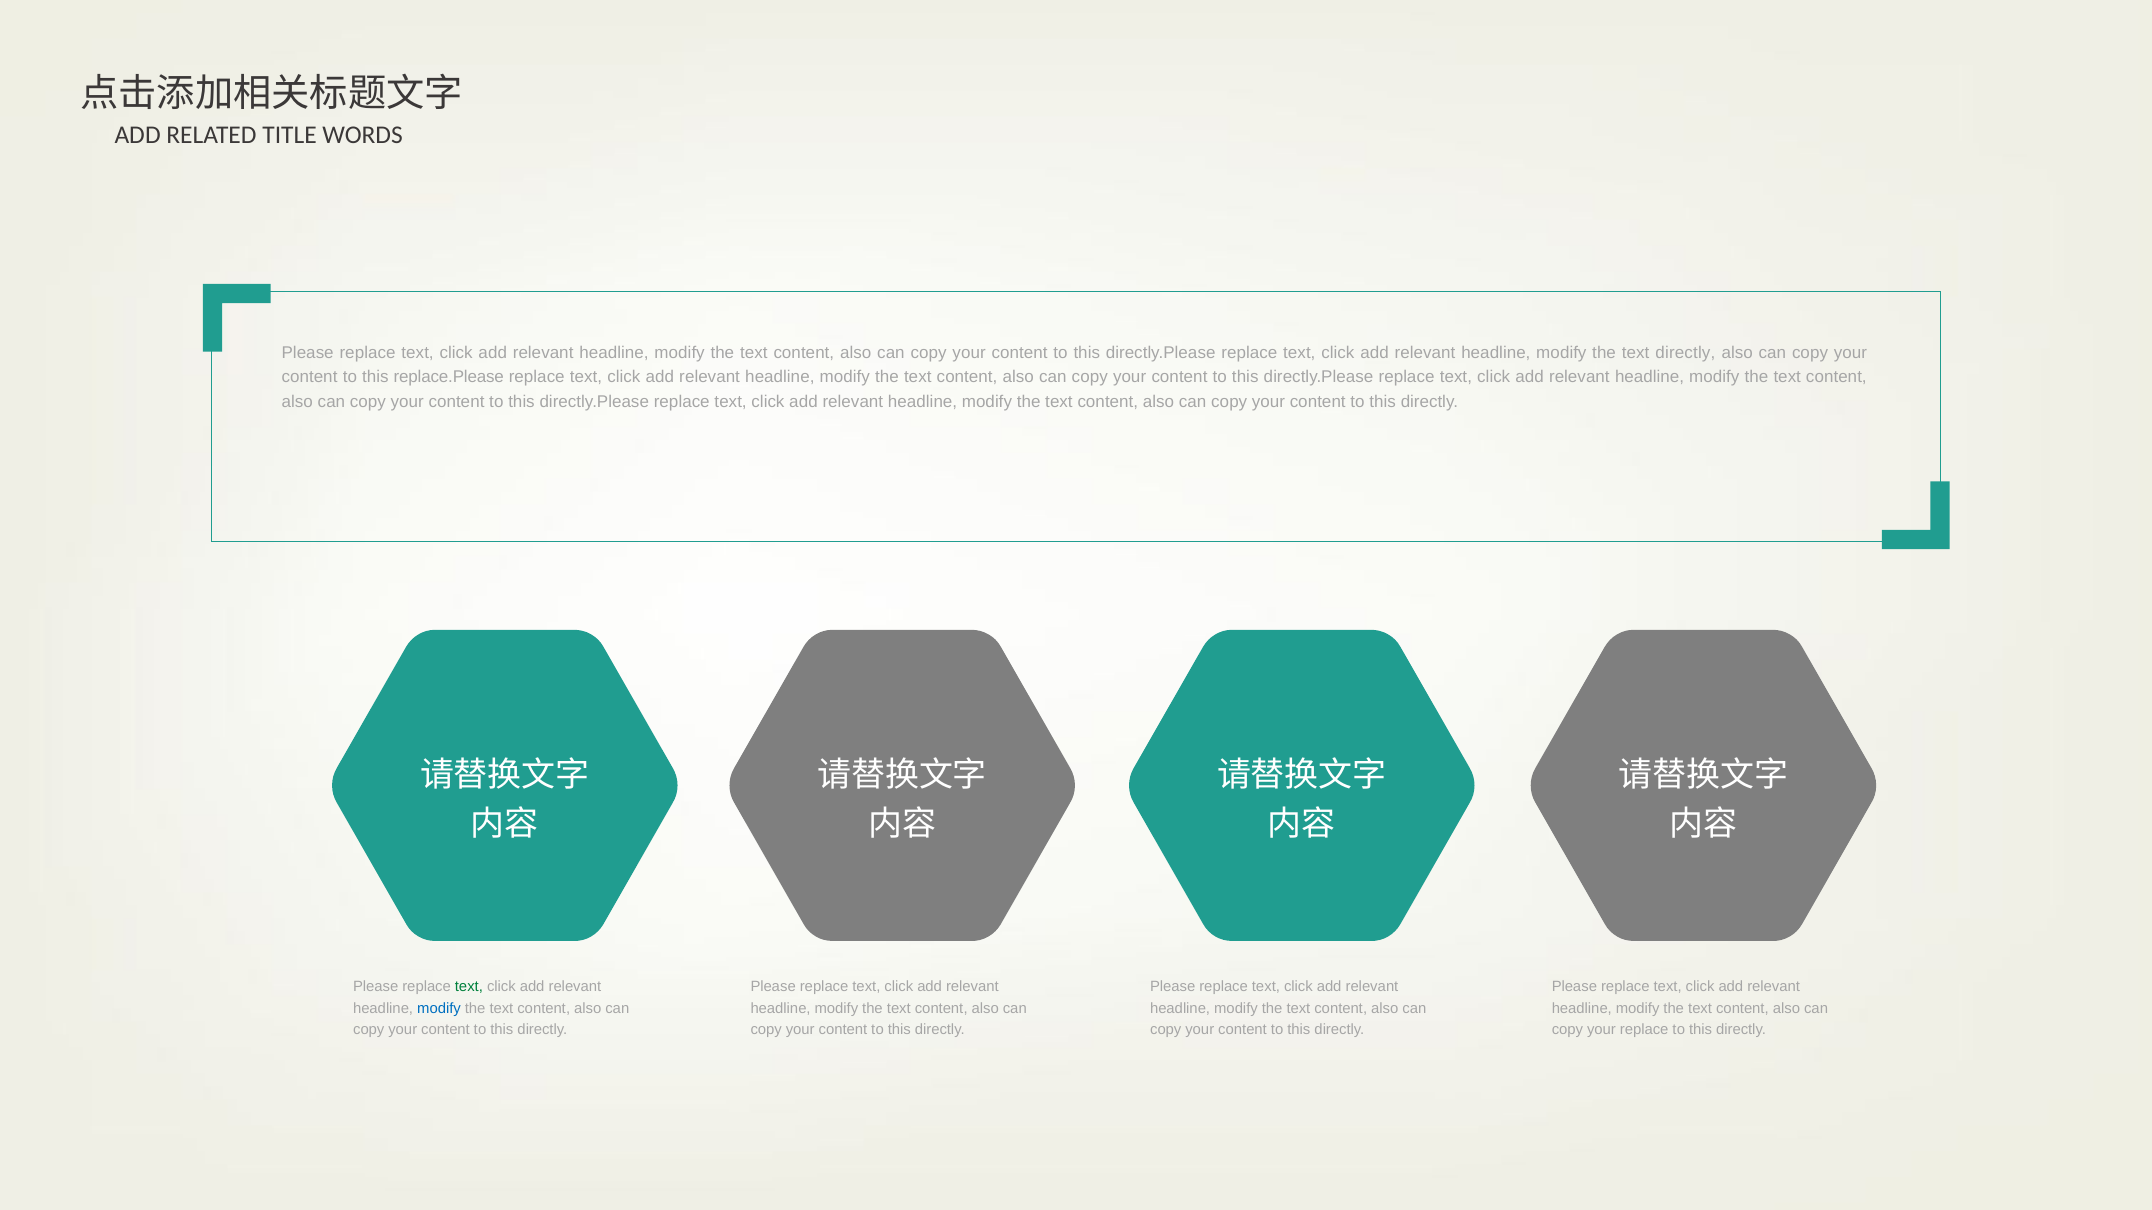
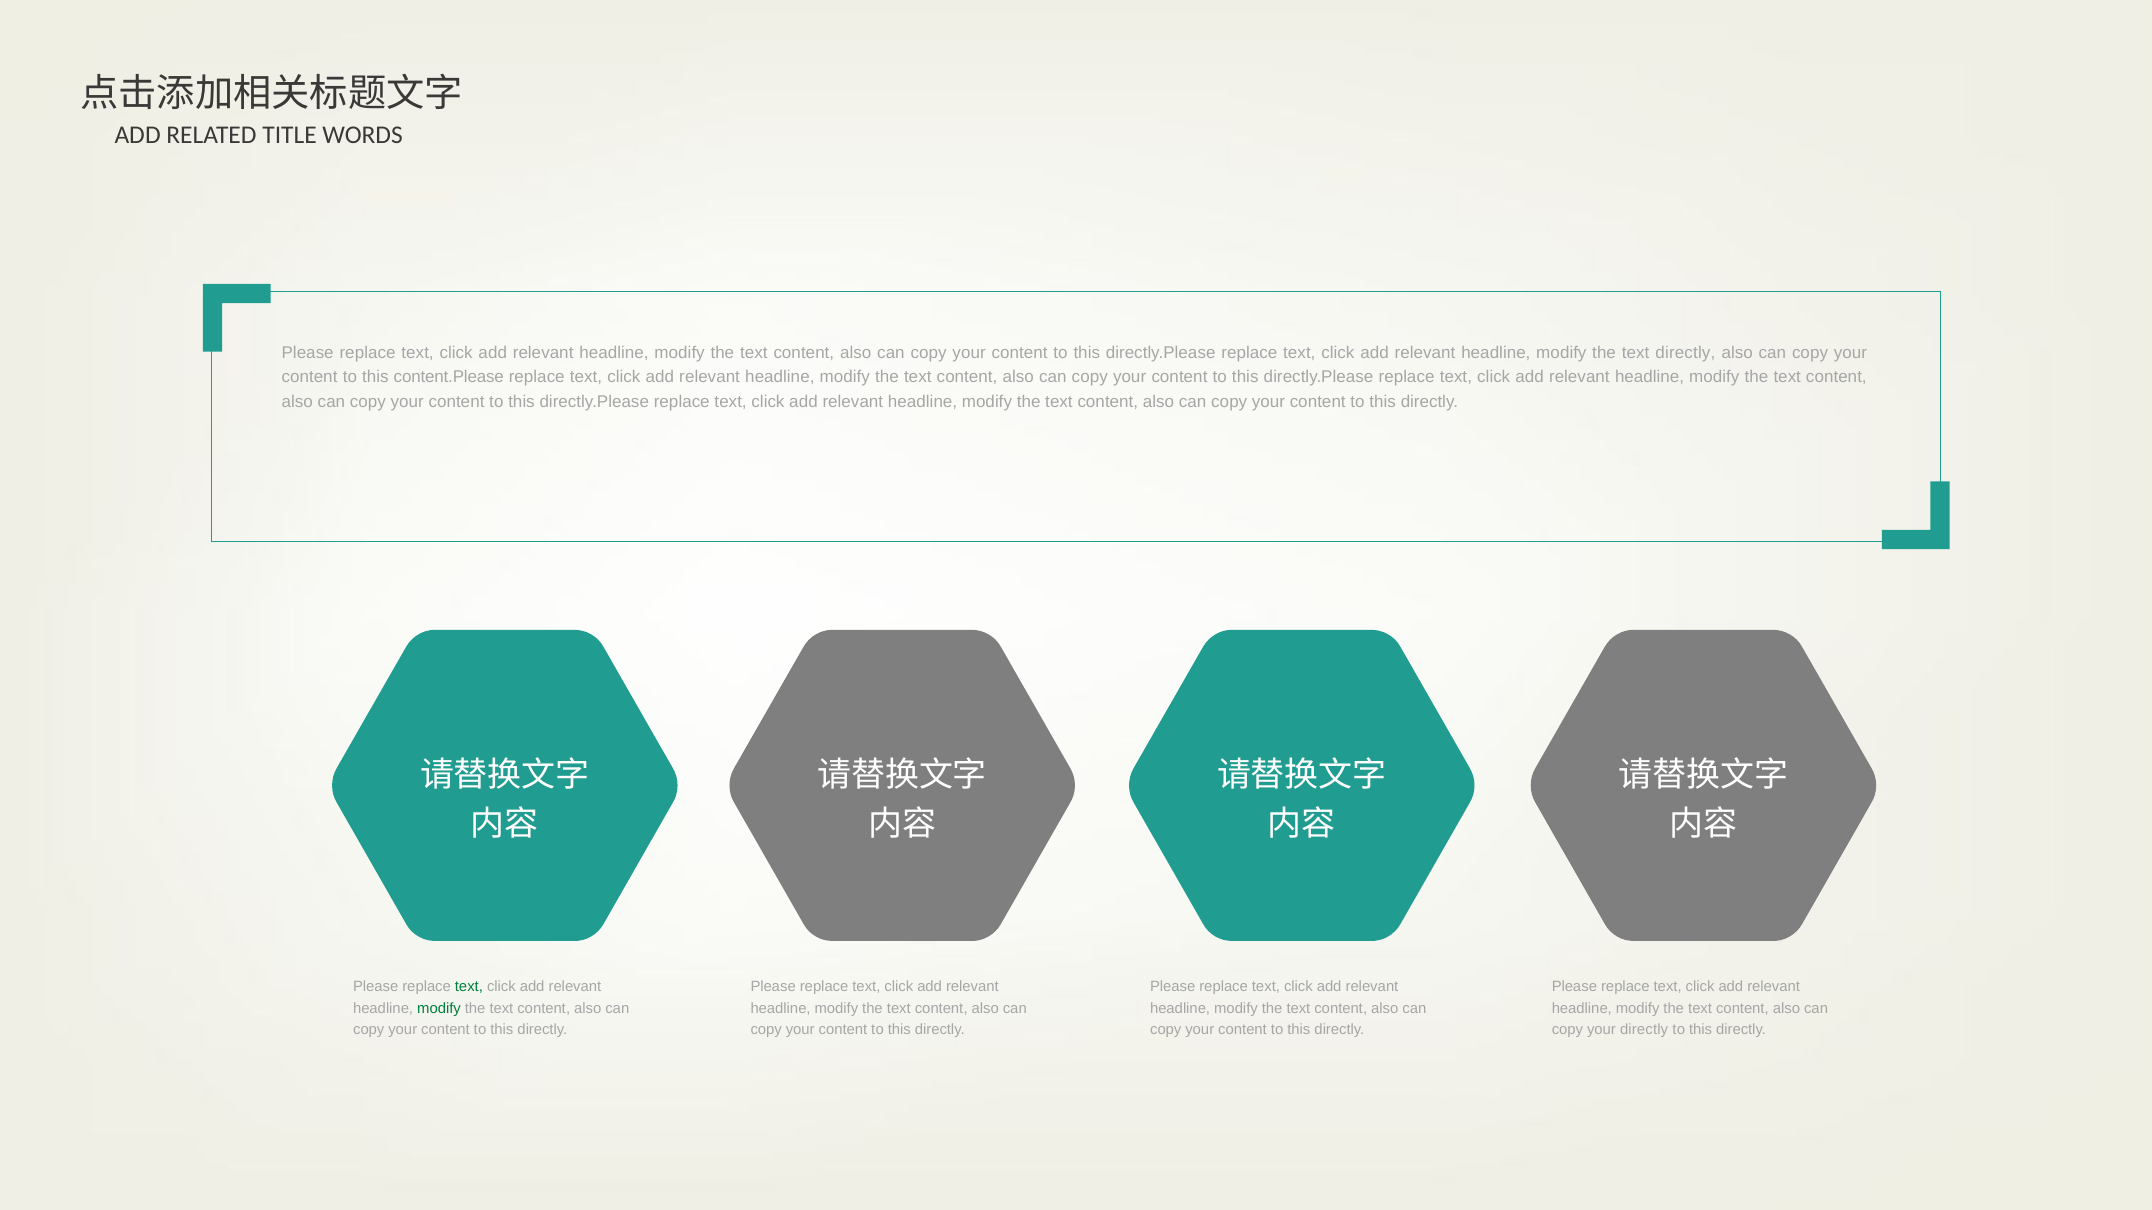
replace.Please: replace.Please -> content.Please
modify at (439, 1009) colour: blue -> green
your replace: replace -> directly
